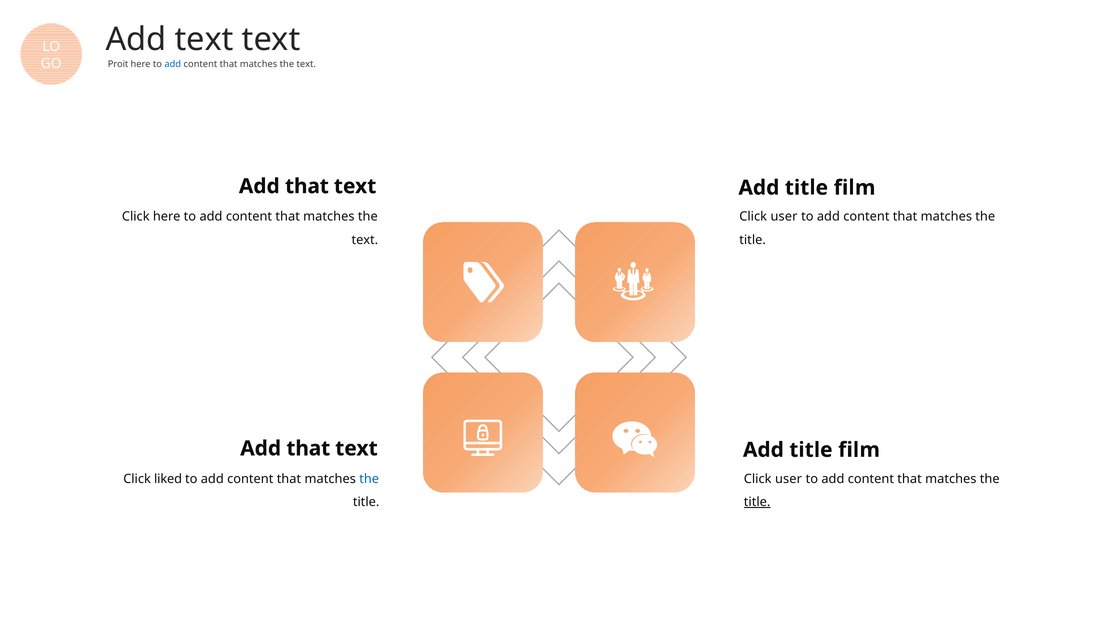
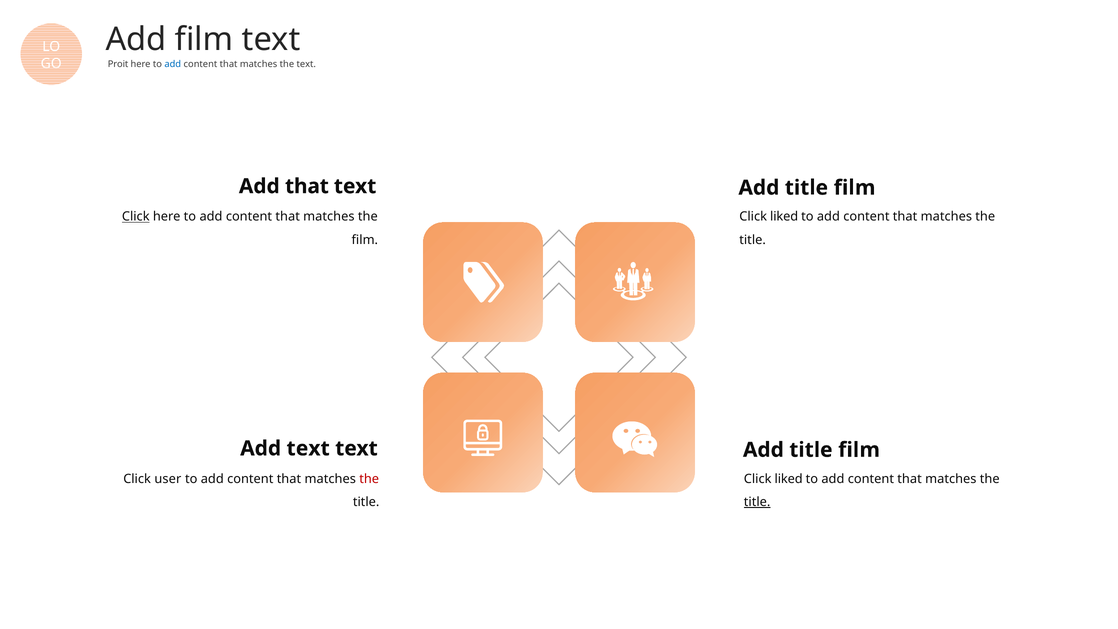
Add text: text -> film
Click at (136, 217) underline: none -> present
user at (784, 217): user -> liked
text at (365, 240): text -> film
that at (308, 448): that -> text
liked: liked -> user
the at (369, 479) colour: blue -> red
user at (788, 479): user -> liked
